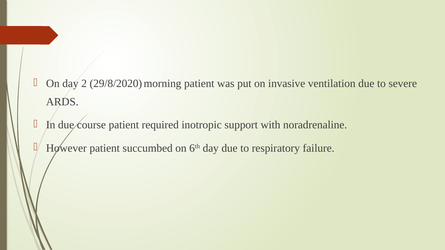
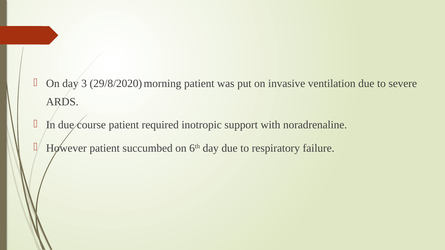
2: 2 -> 3
